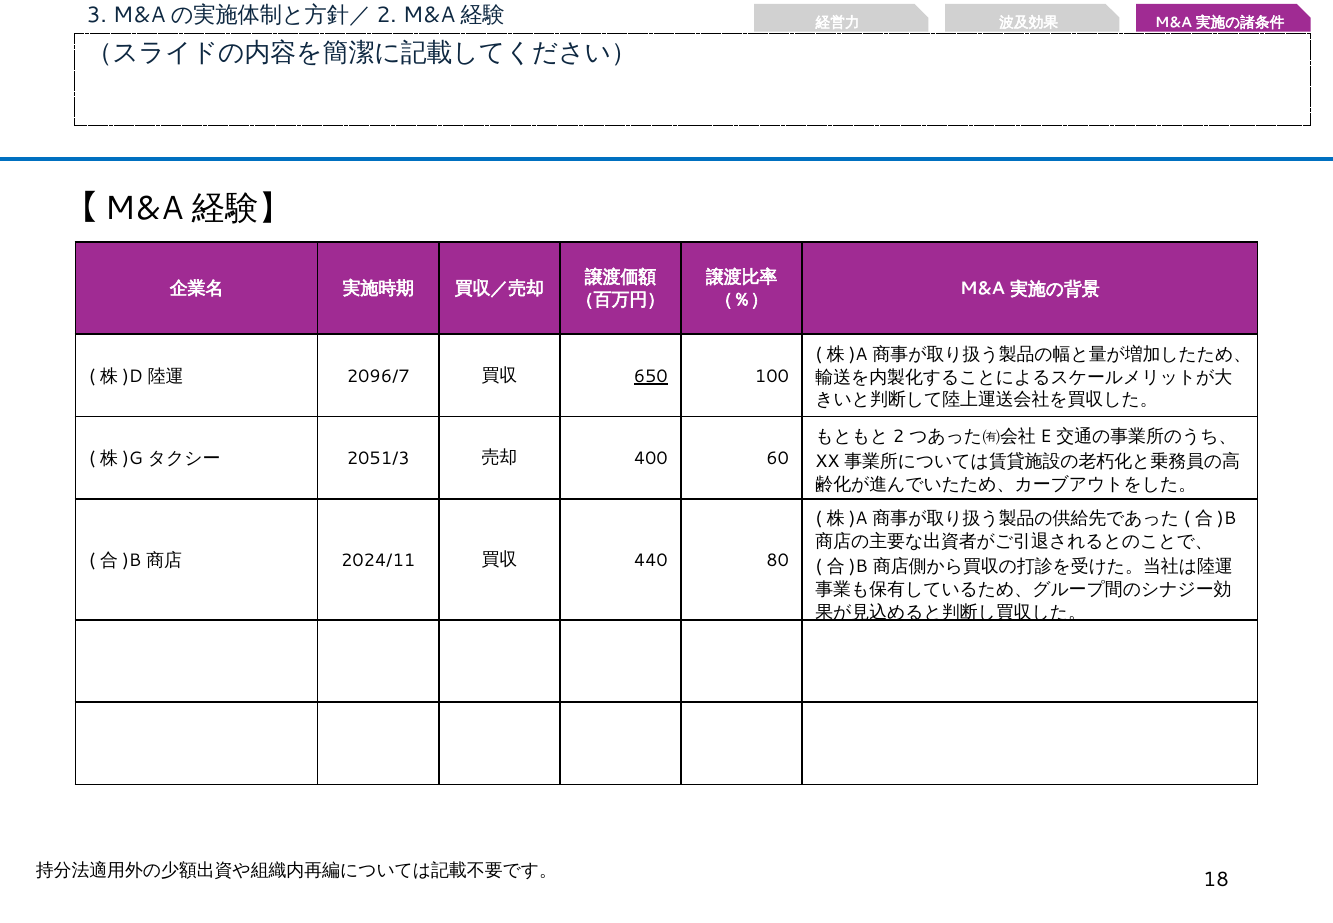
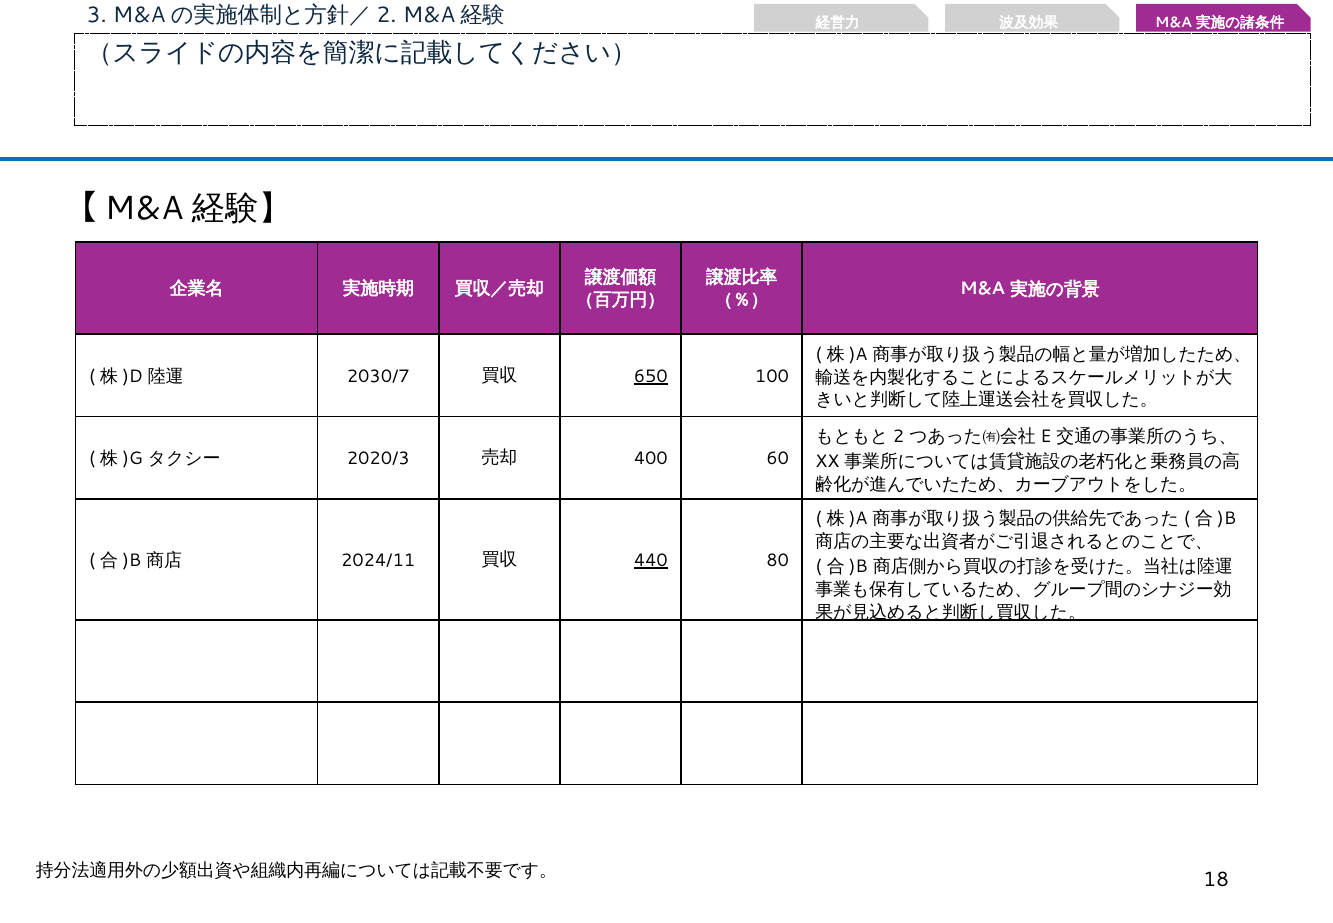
2096/7: 2096/7 -> 2030/7
2051/3: 2051/3 -> 2020/3
440 underline: none -> present
